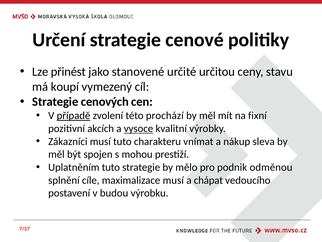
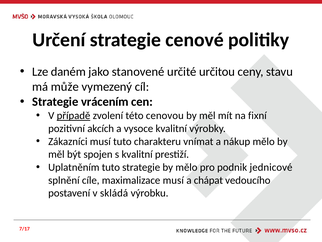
přinést: přinést -> daném
koupí: koupí -> může
cenových: cenových -> vrácením
prochází: prochází -> cenovou
vysoce underline: present -> none
nákup sleva: sleva -> mělo
s mohou: mohou -> kvalitní
odměnou: odměnou -> jednicové
budou: budou -> skládá
